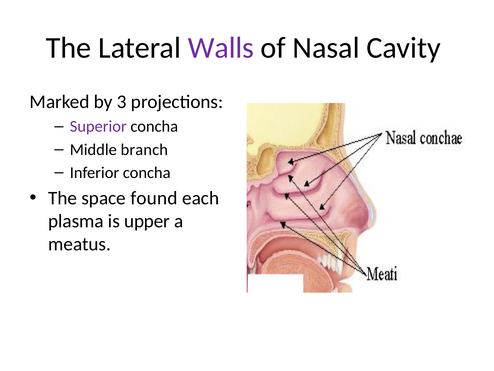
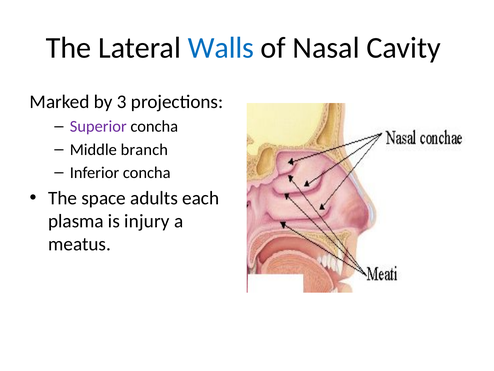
Walls colour: purple -> blue
found: found -> adults
upper: upper -> injury
